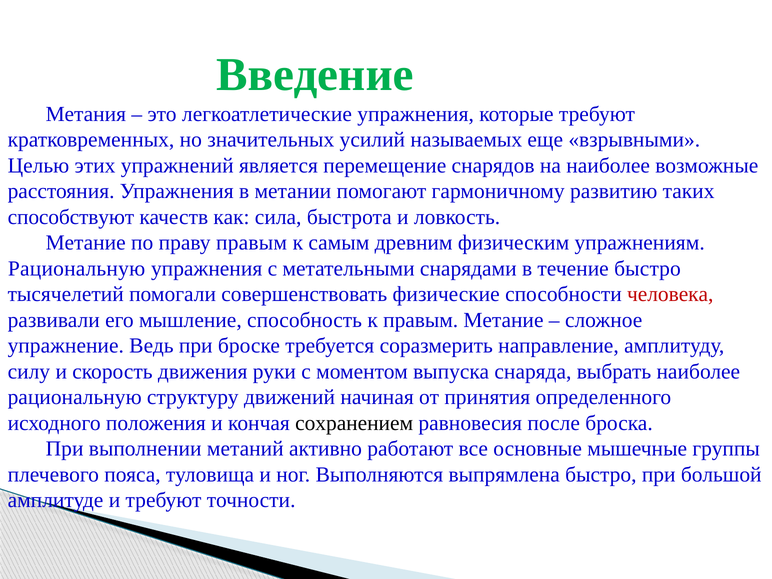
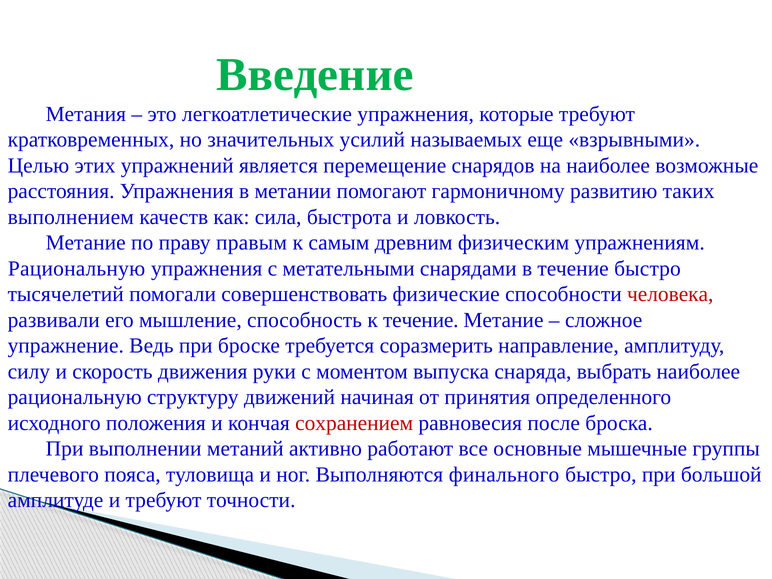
способствуют: способствуют -> выполнением
к правым: правым -> течение
сохранением colour: black -> red
выпрямлена: выпрямлена -> финального
